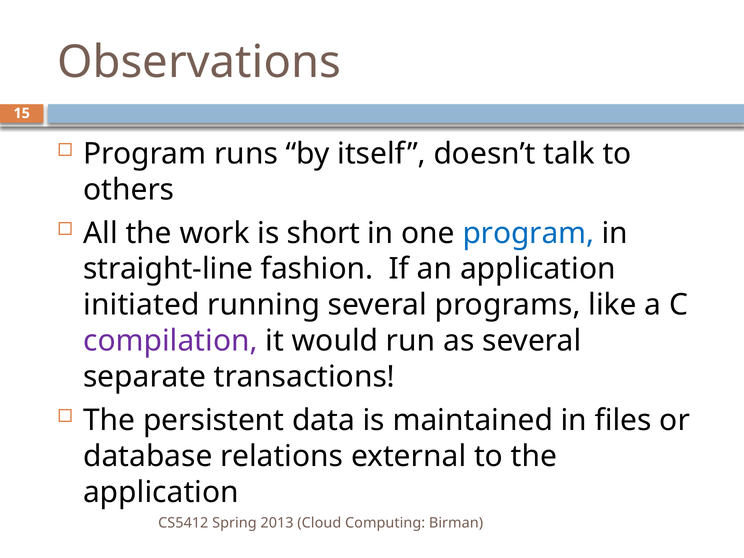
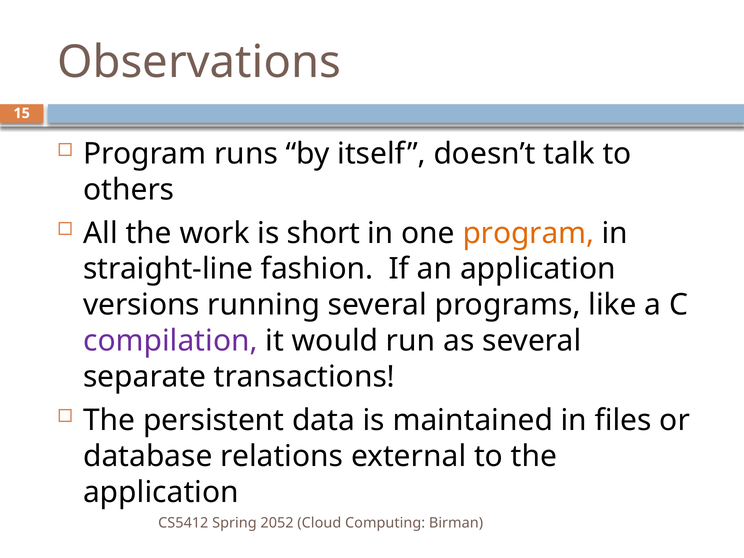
program at (528, 233) colour: blue -> orange
initiated: initiated -> versions
2013: 2013 -> 2052
